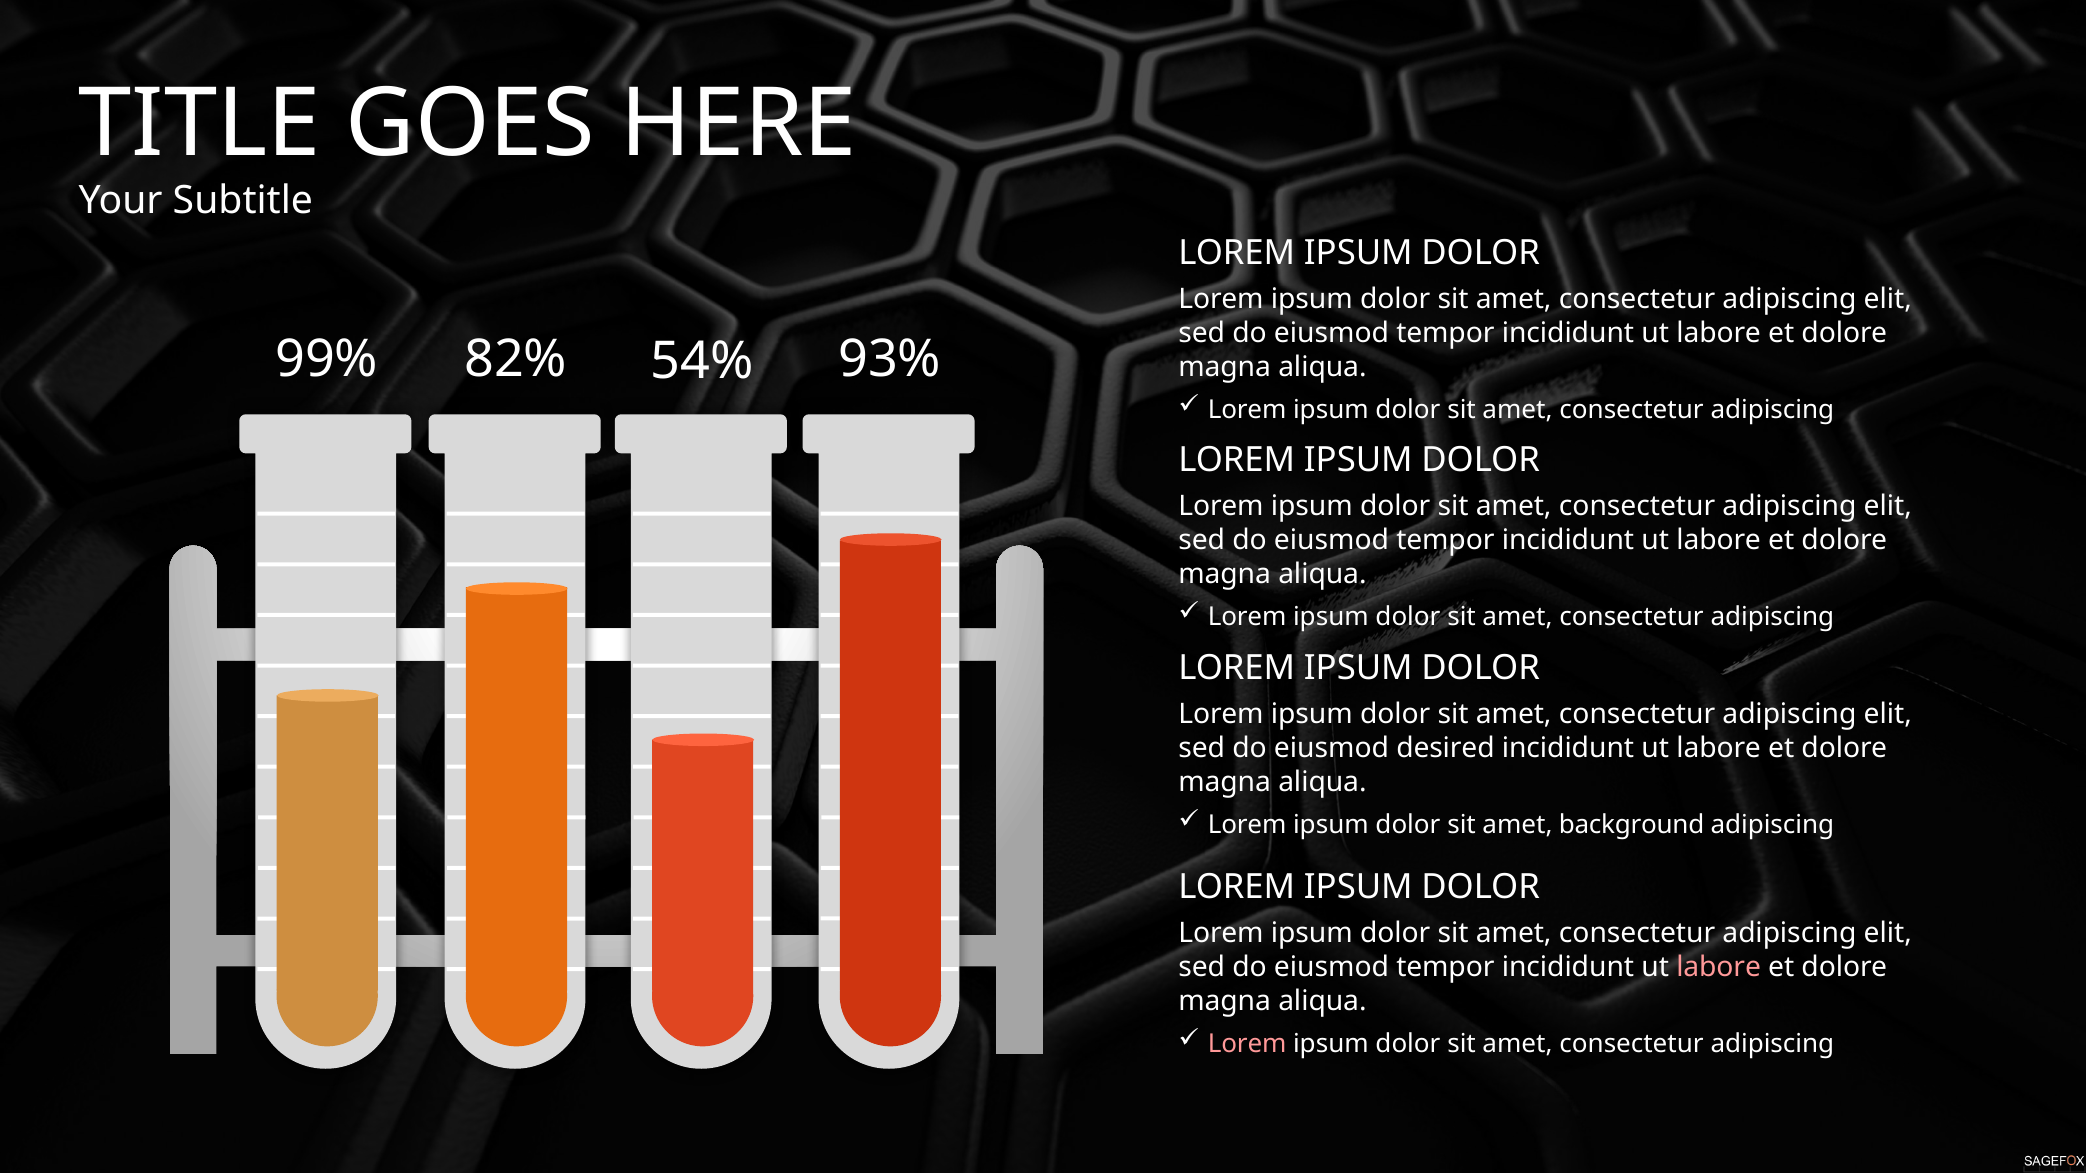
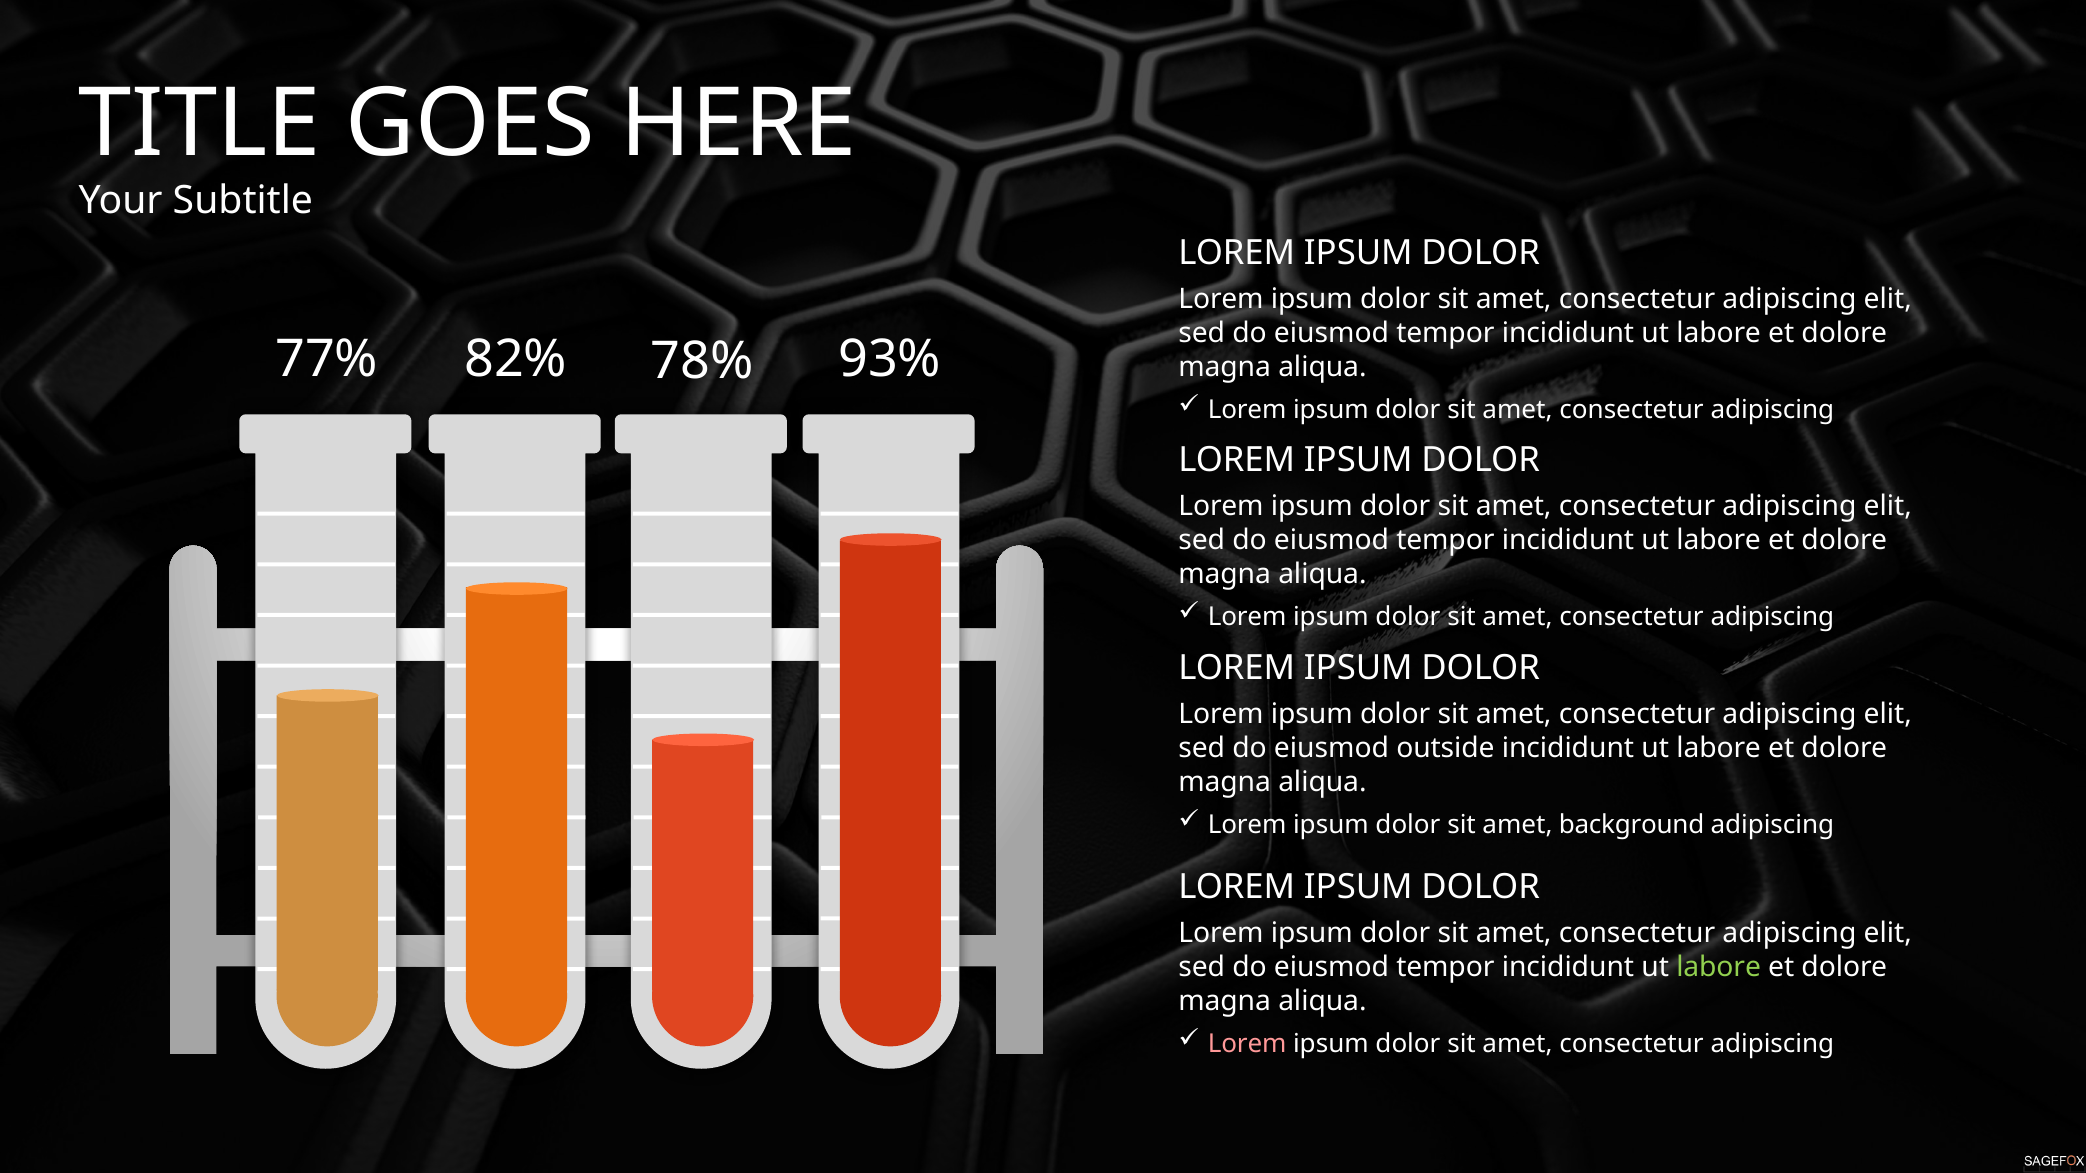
99%: 99% -> 77%
54%: 54% -> 78%
desired: desired -> outside
labore at (1719, 968) colour: pink -> light green
